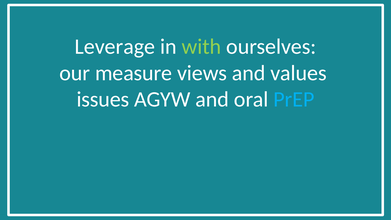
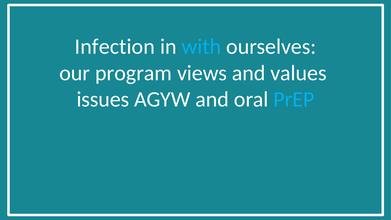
Leverage: Leverage -> Infection
with colour: light green -> light blue
measure: measure -> program
